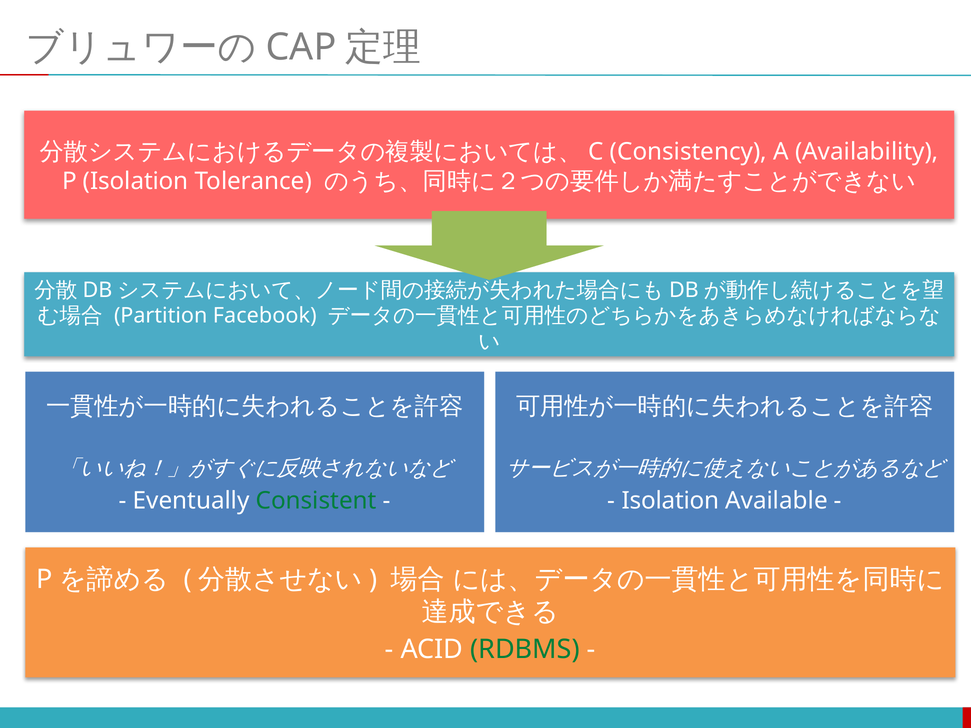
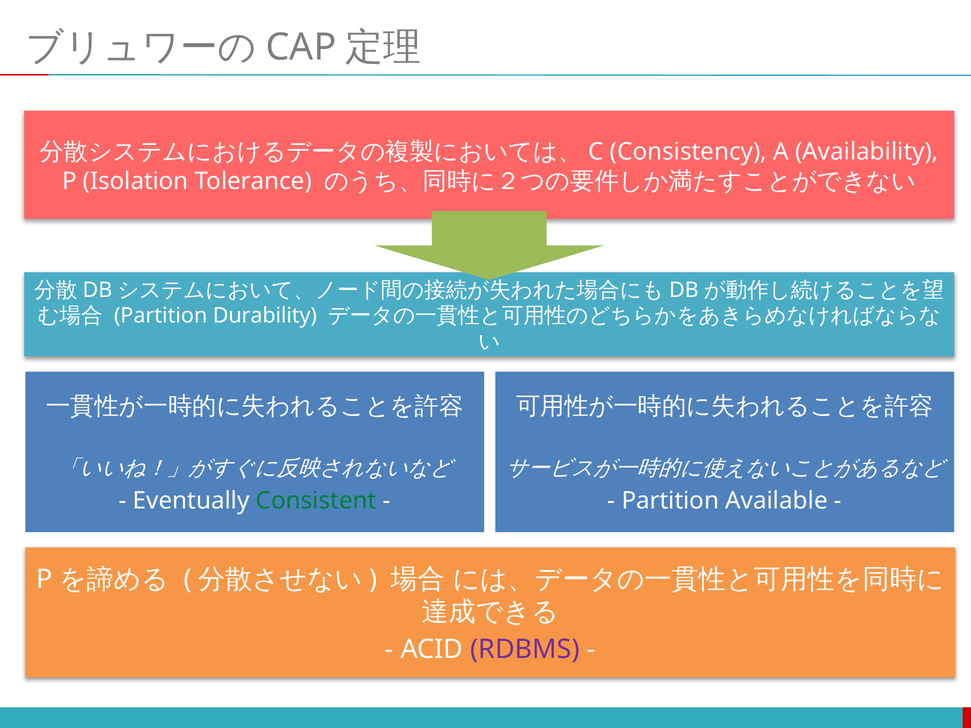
Facebook: Facebook -> Durability
Isolation at (670, 501): Isolation -> Partition
RDBMS colour: green -> purple
